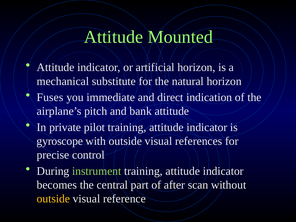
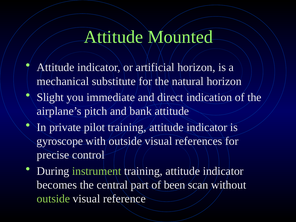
Fuses: Fuses -> Slight
after: after -> been
outside at (53, 199) colour: yellow -> light green
